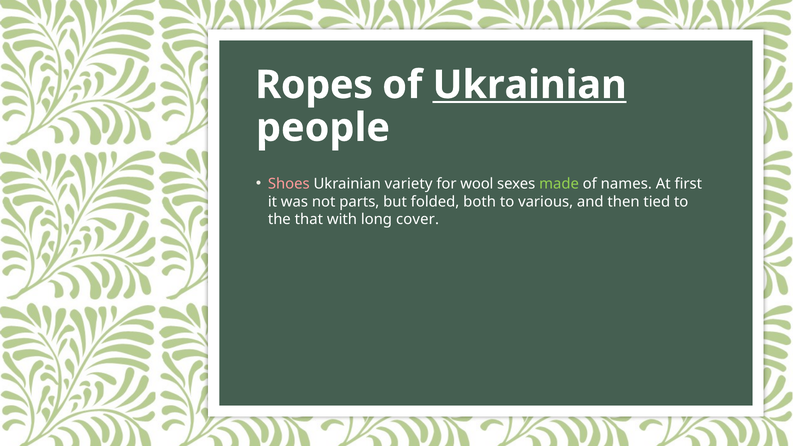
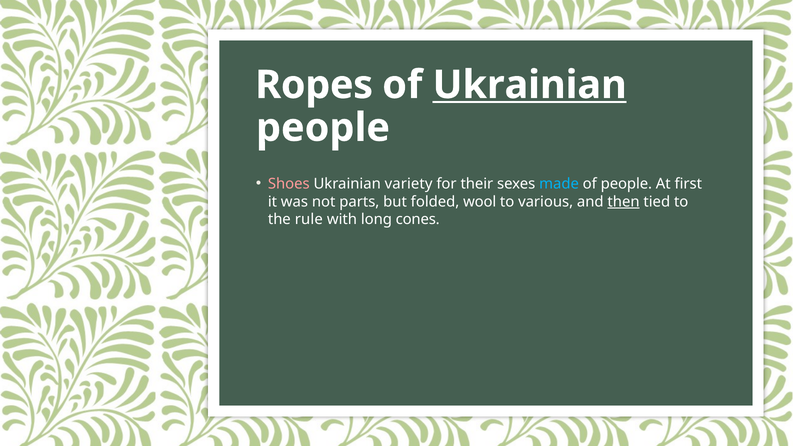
wool: wool -> their
made colour: light green -> light blue
of names: names -> people
both: both -> wool
then underline: none -> present
that: that -> rule
cover: cover -> cones
